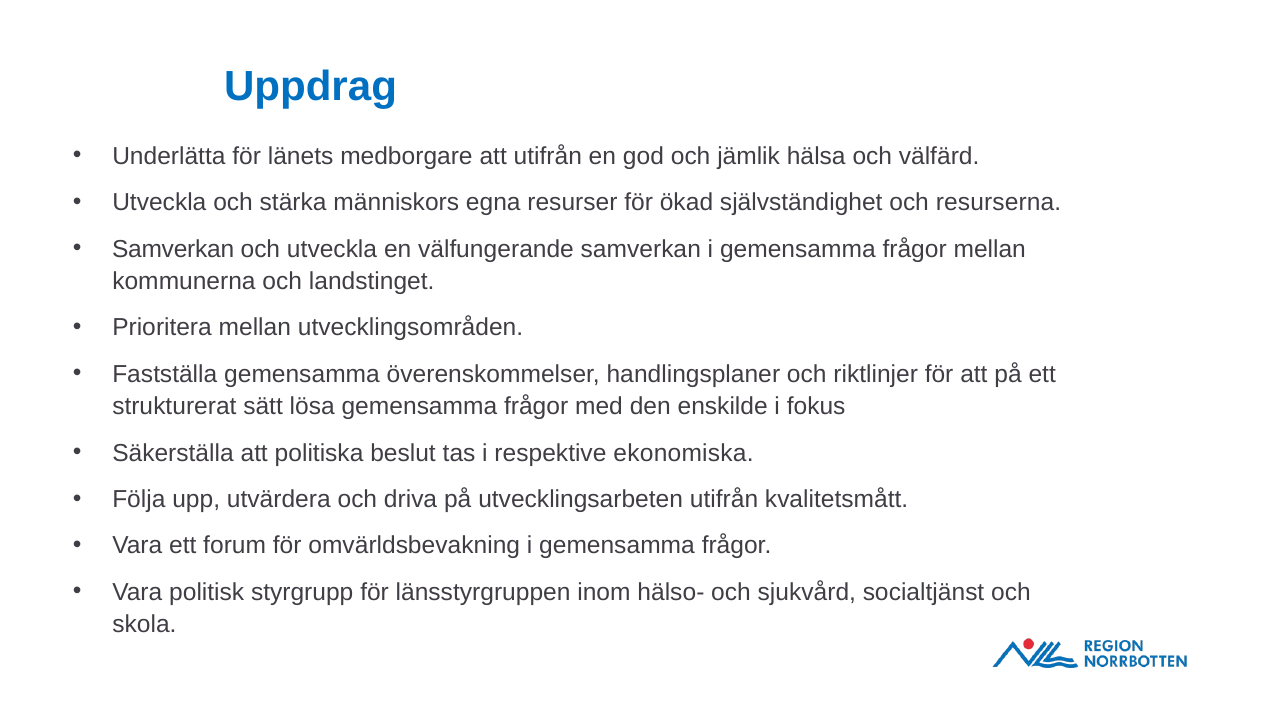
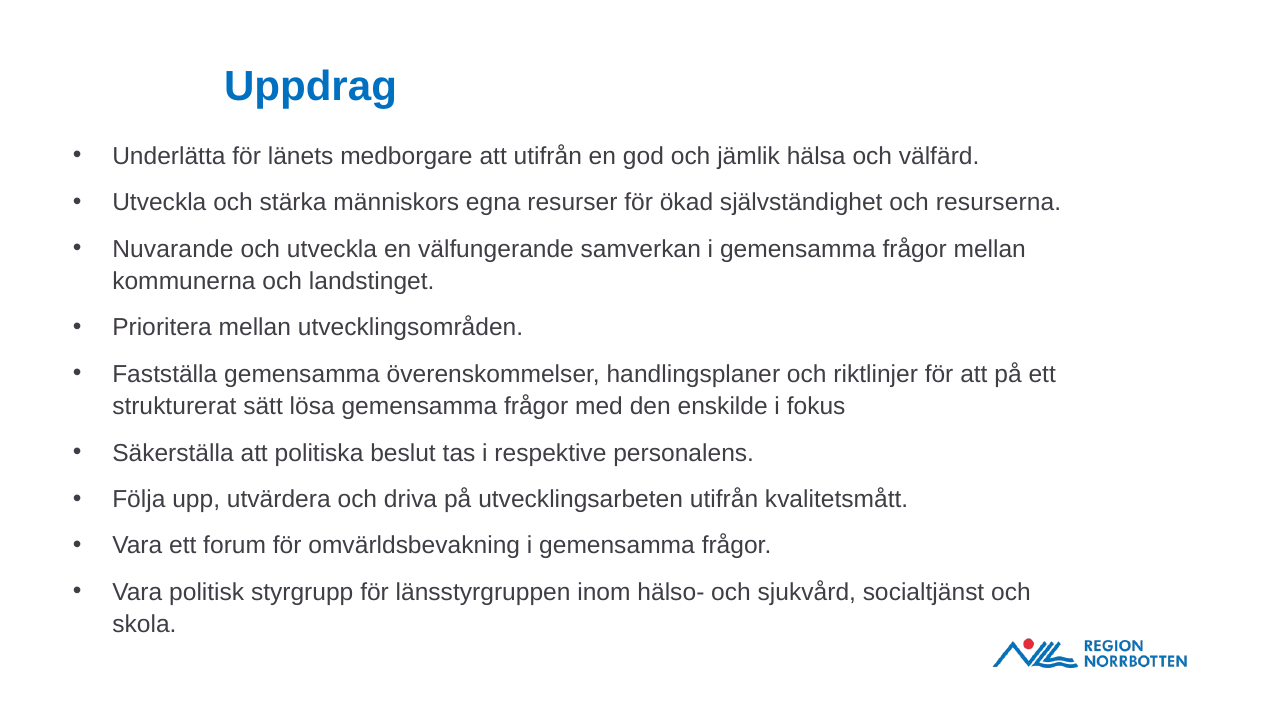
Samverkan at (173, 249): Samverkan -> Nuvarande
ekonomiska: ekonomiska -> personalens
